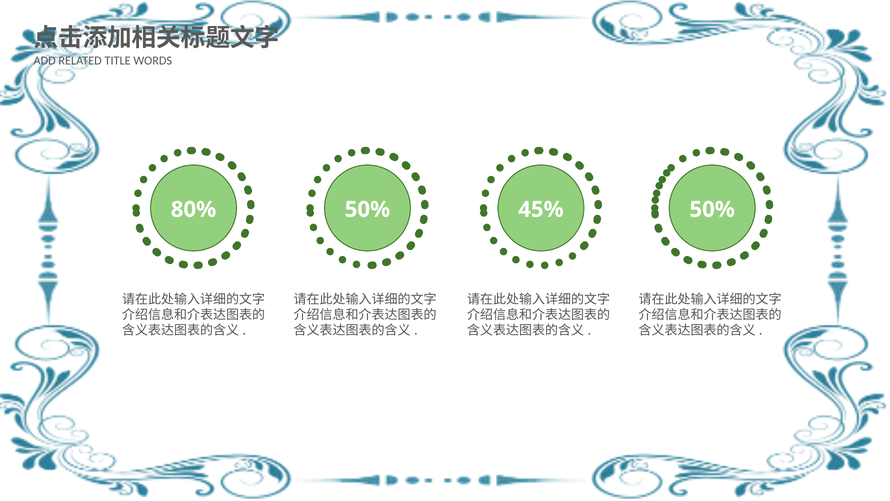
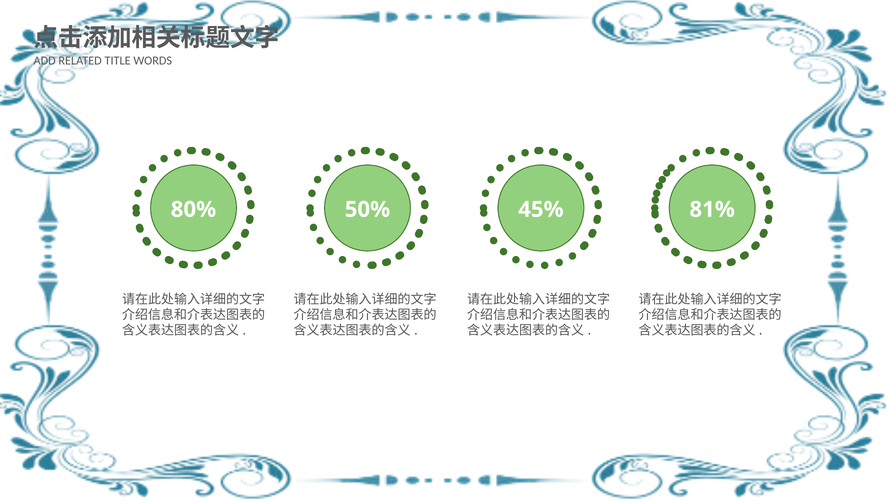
50% at (712, 209): 50% -> 81%
